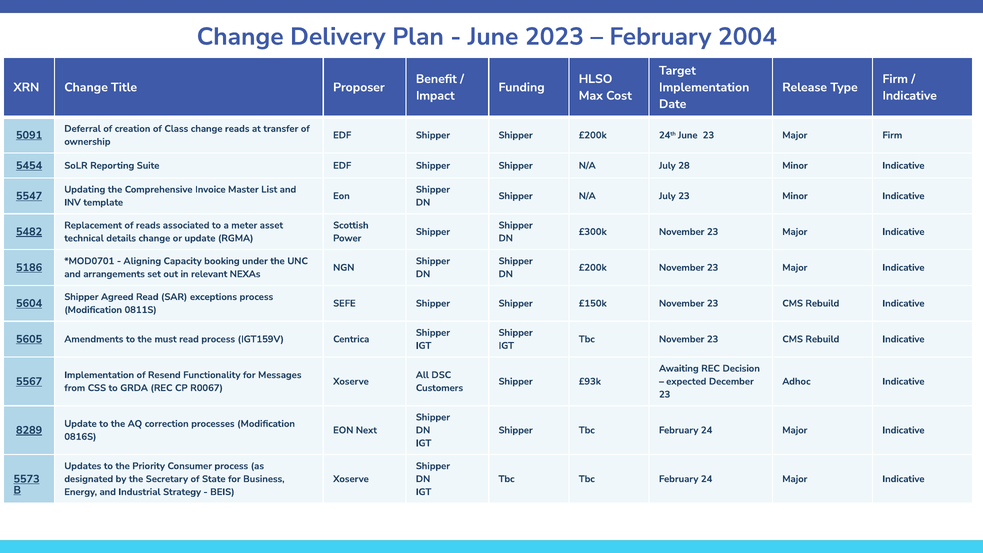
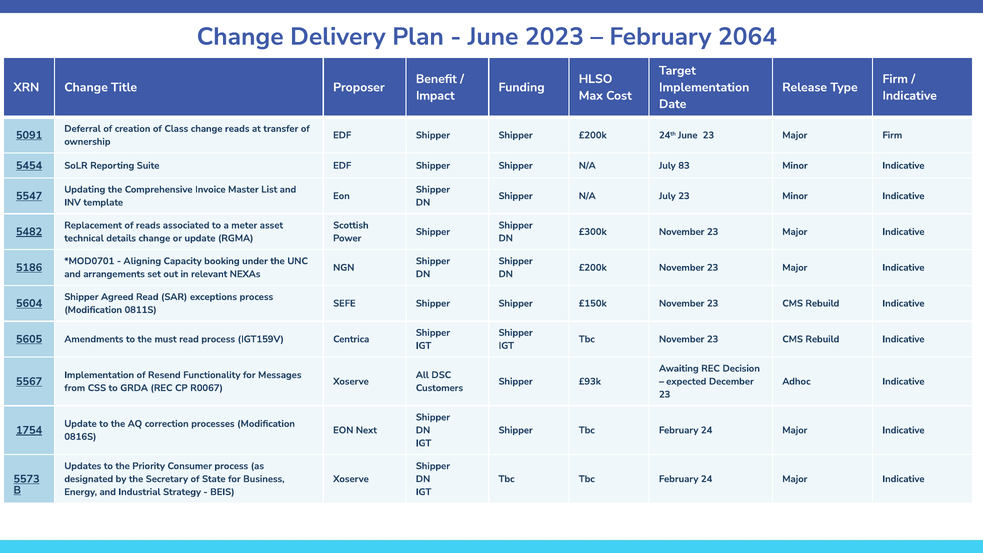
2004: 2004 -> 2064
28: 28 -> 83
8289: 8289 -> 1754
